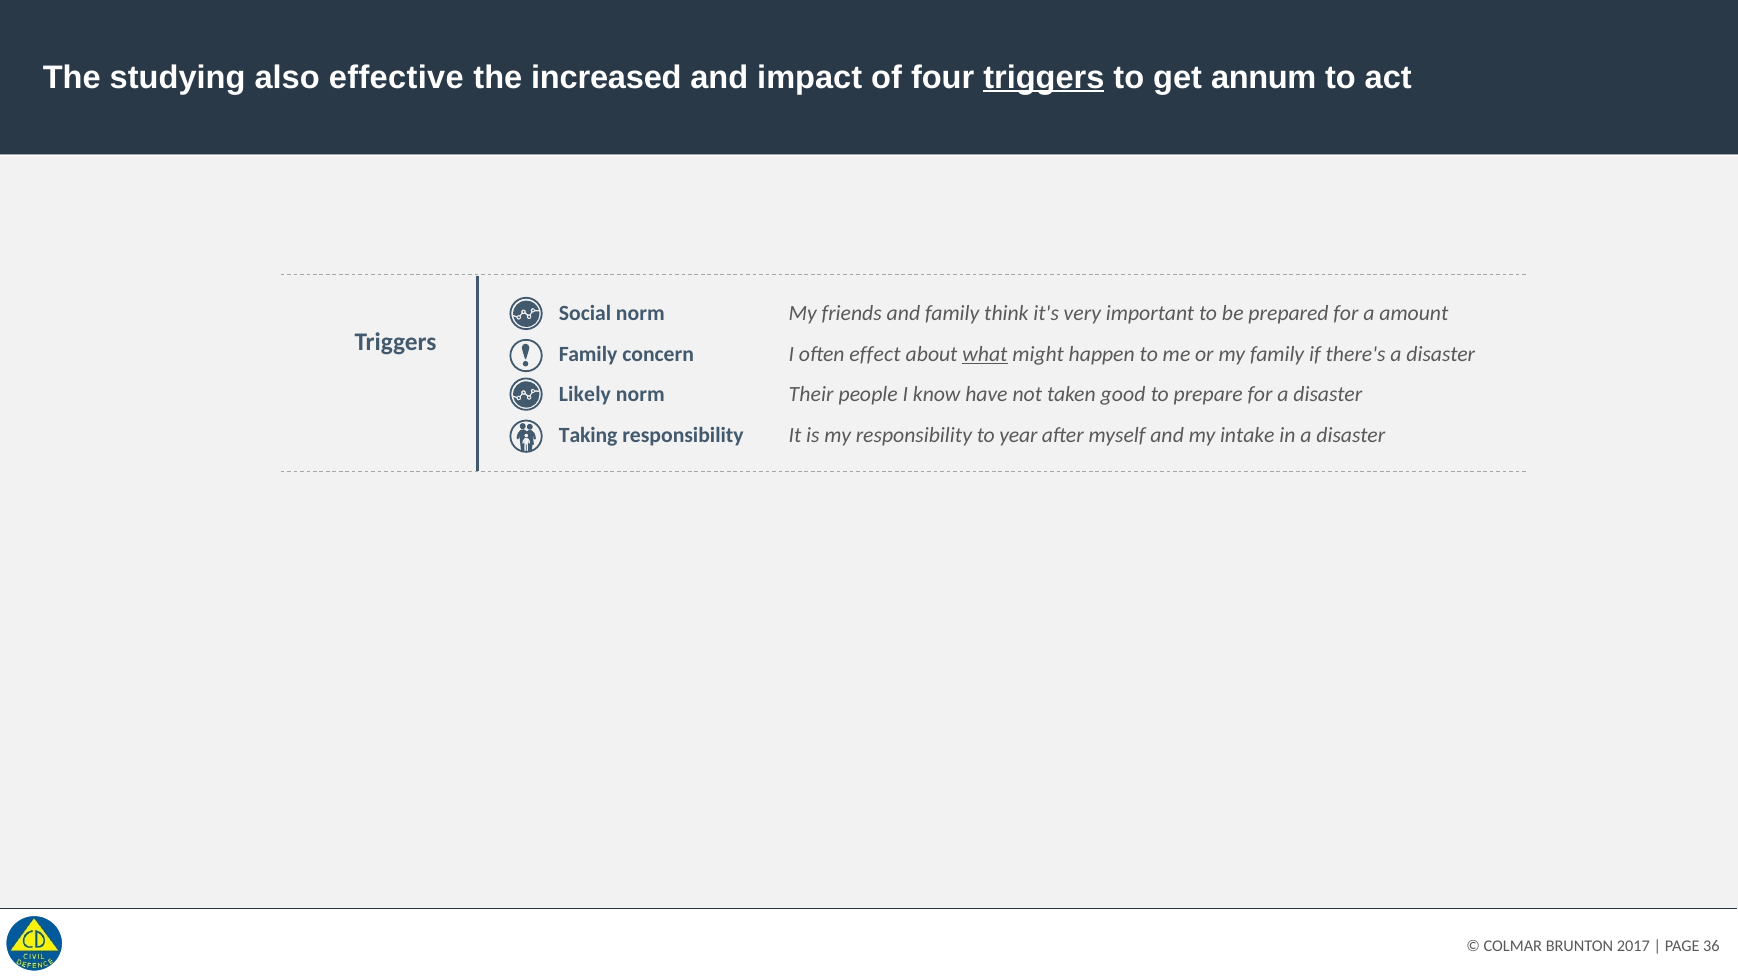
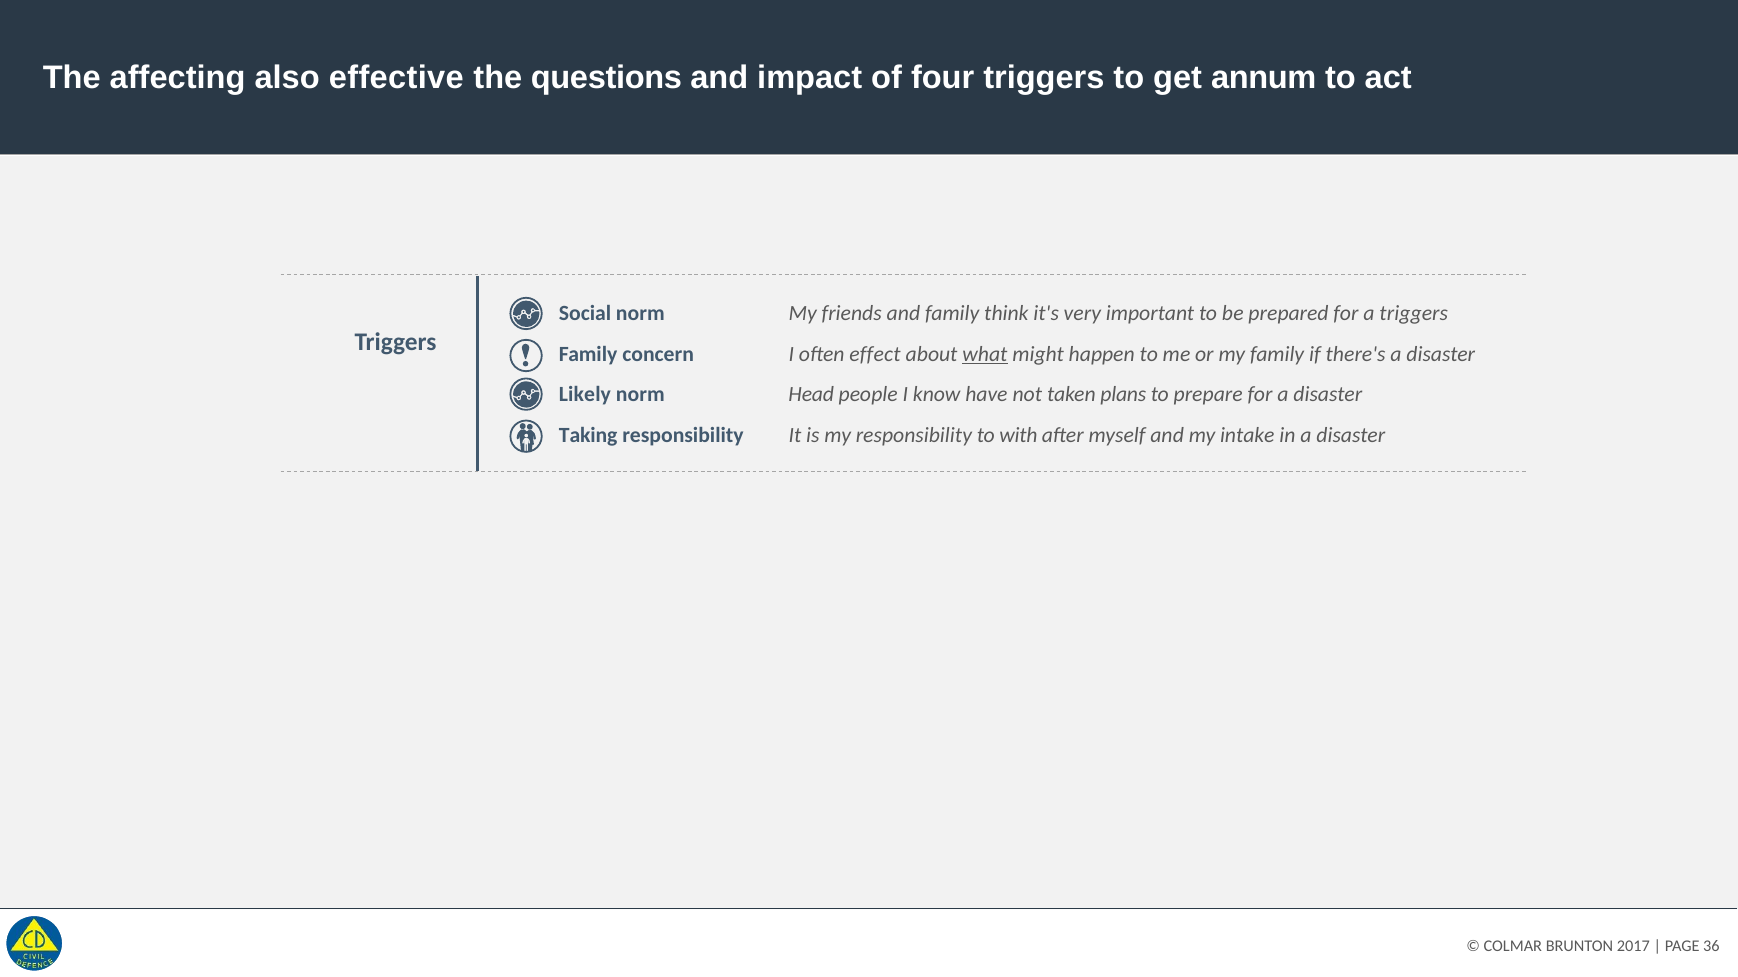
studying: studying -> affecting
increased: increased -> questions
triggers at (1044, 77) underline: present -> none
a amount: amount -> triggers
Their: Their -> Head
good: good -> plans
year: year -> with
